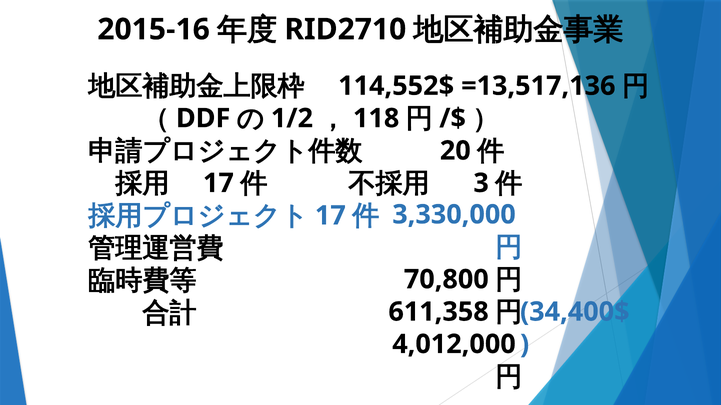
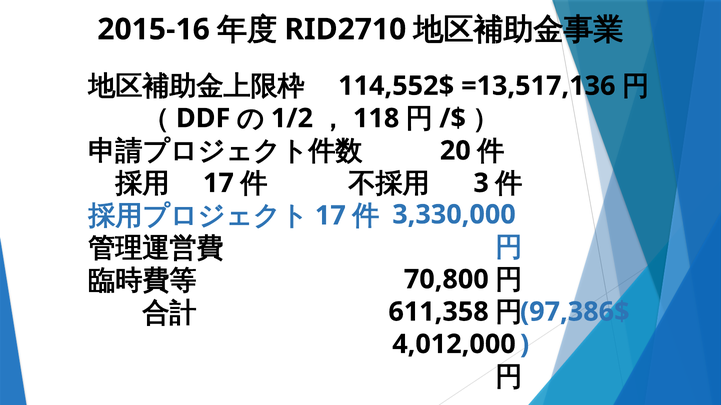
34,400$: 34,400$ -> 97,386$
